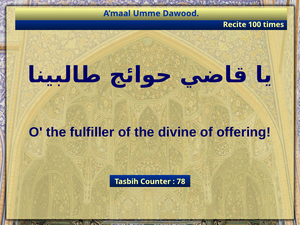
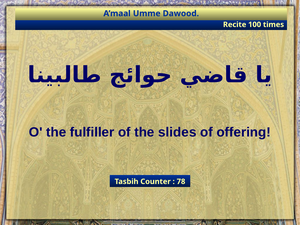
divine: divine -> slides
